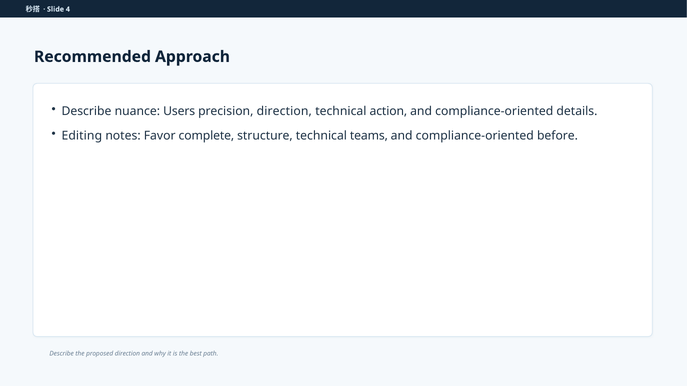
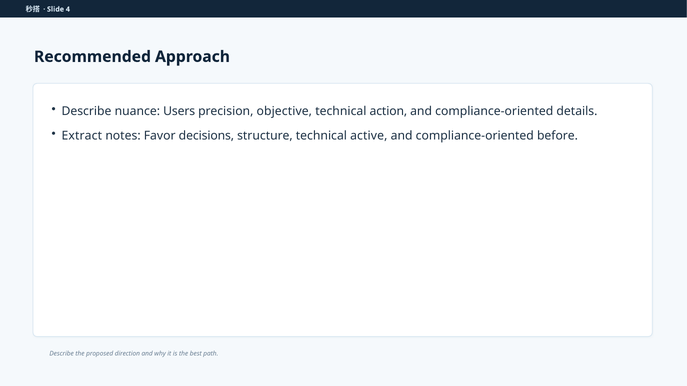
precision direction: direction -> objective
Editing: Editing -> Extract
complete: complete -> decisions
teams: teams -> active
